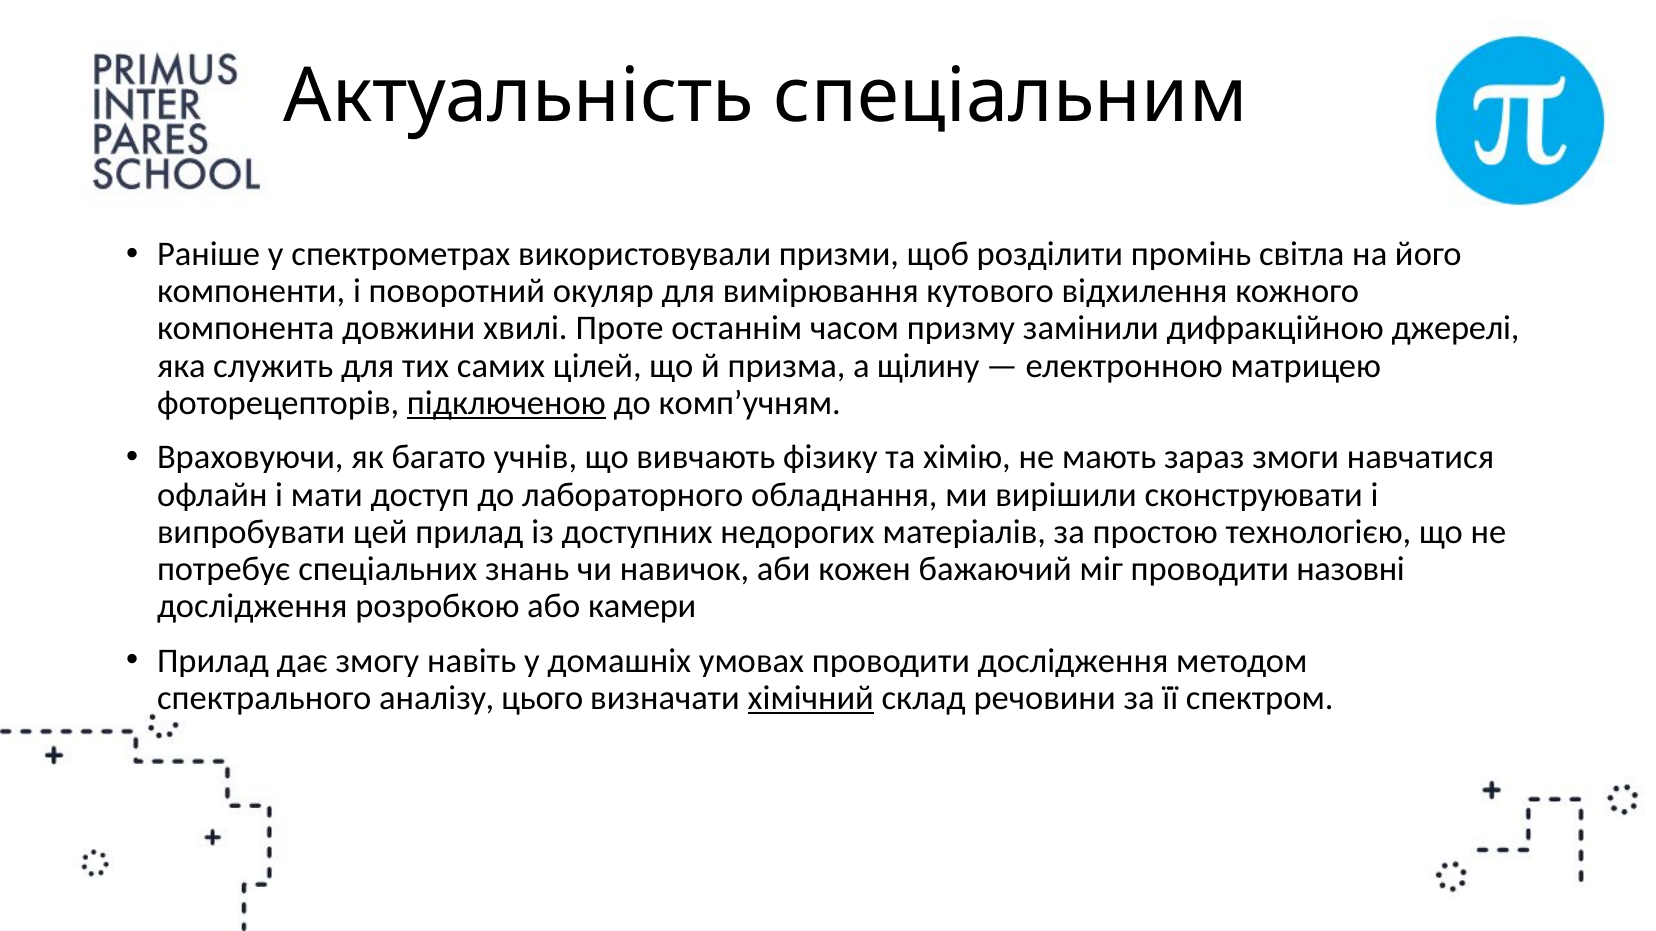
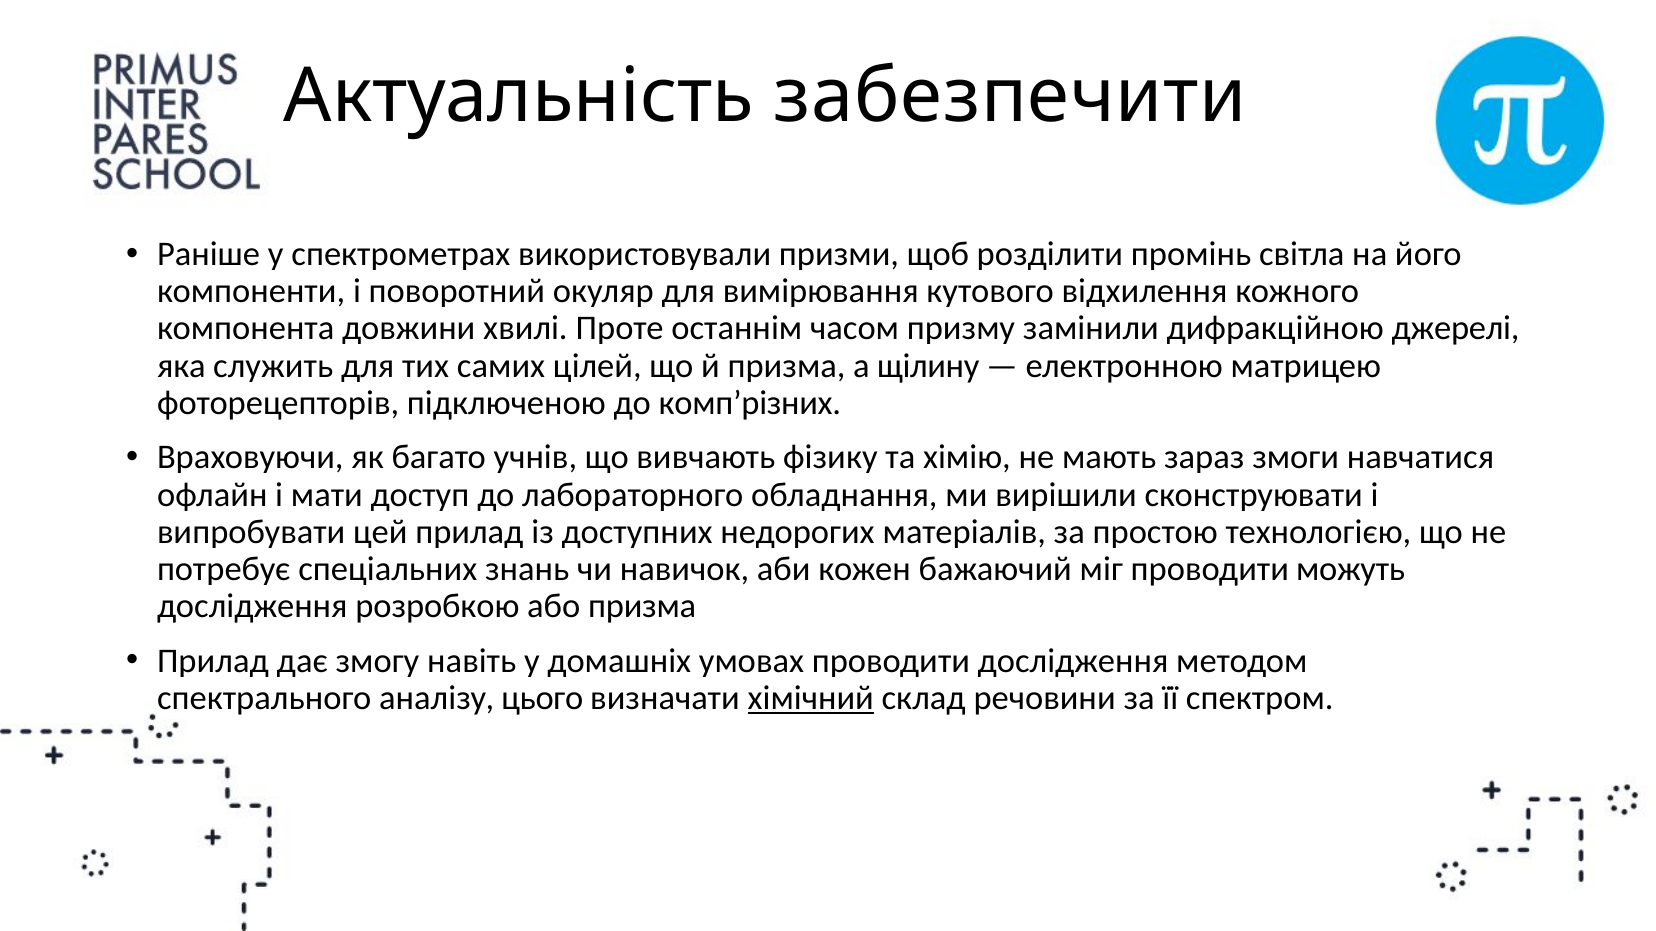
спеціальним: спеціальним -> забезпечити
підключеною underline: present -> none
комп’учням: комп’учням -> комп’різних
назовні: назовні -> можуть
або камери: камери -> призма
